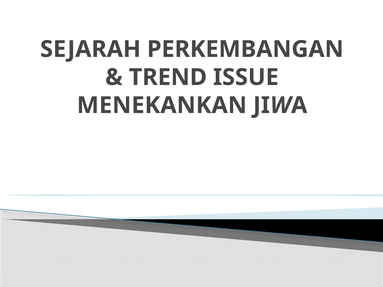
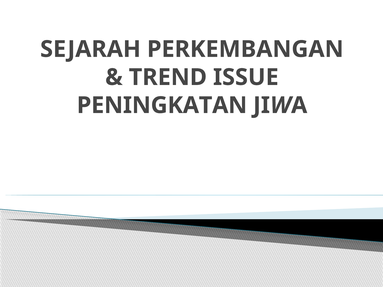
MENEKANKAN: MENEKANKAN -> PENINGKATAN
